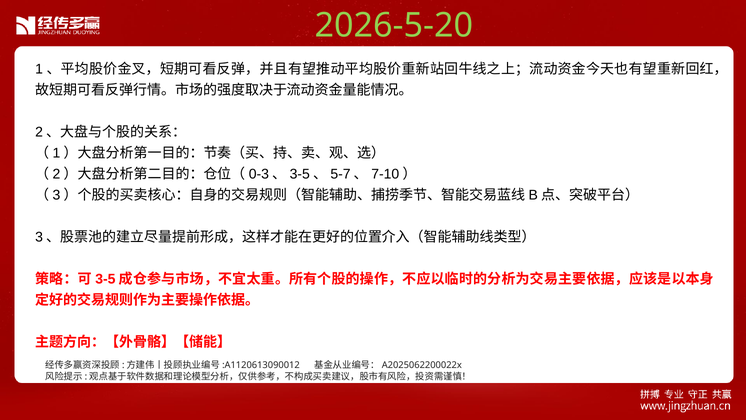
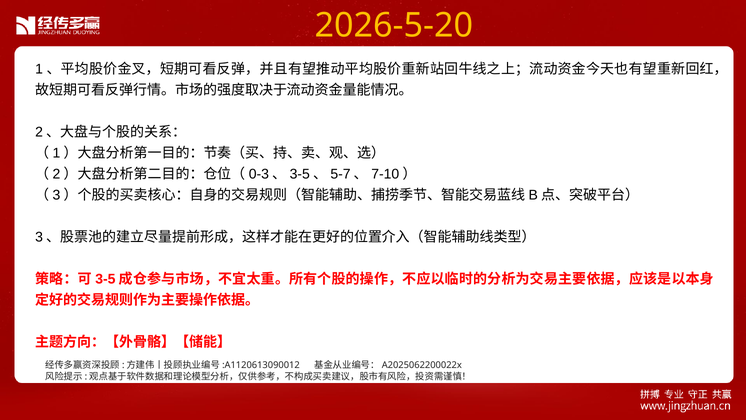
2026-5-20 colour: light green -> yellow
